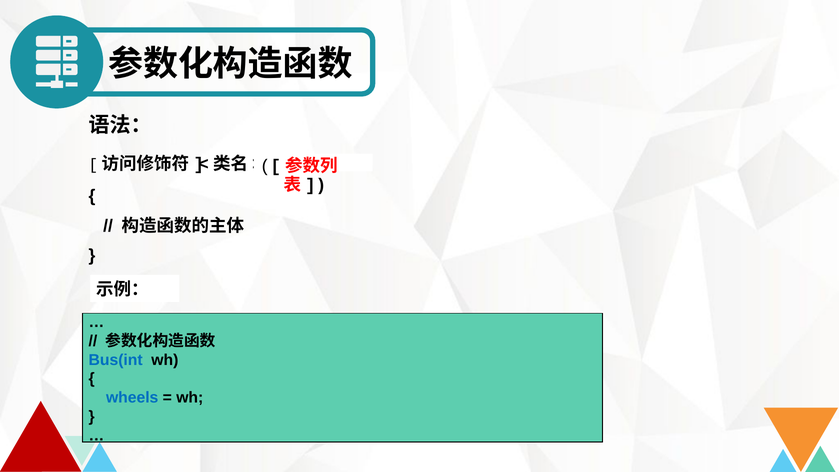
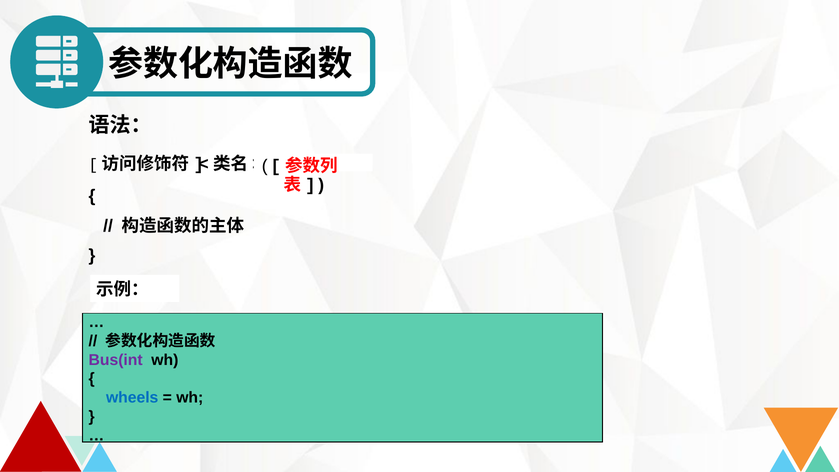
Bus(int colour: blue -> purple
